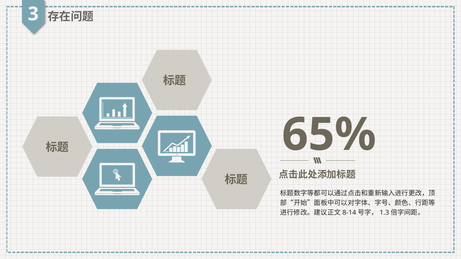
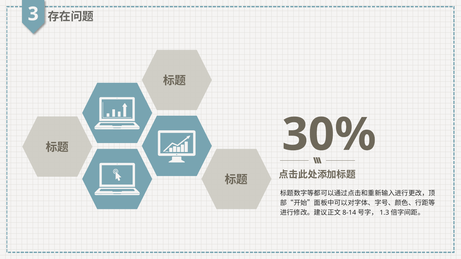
65%: 65% -> 30%
